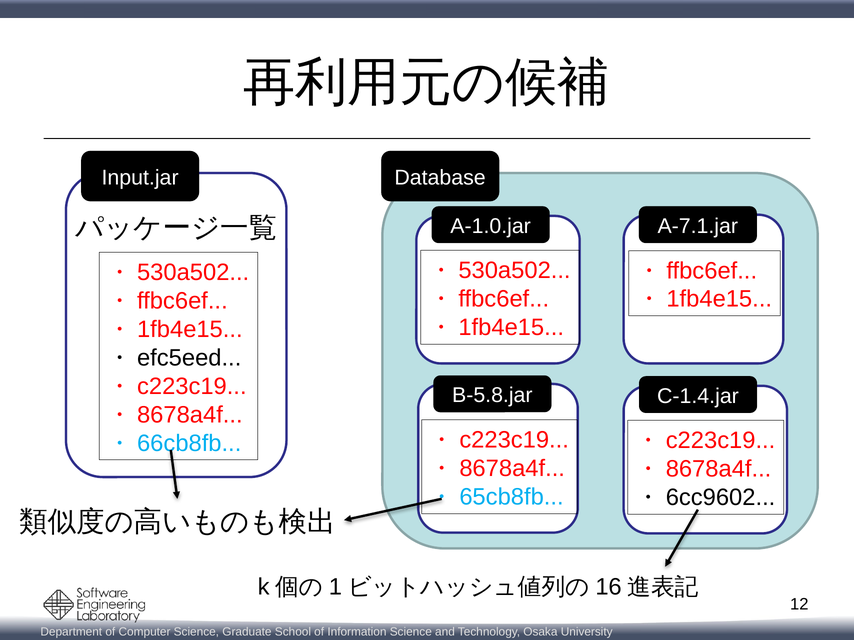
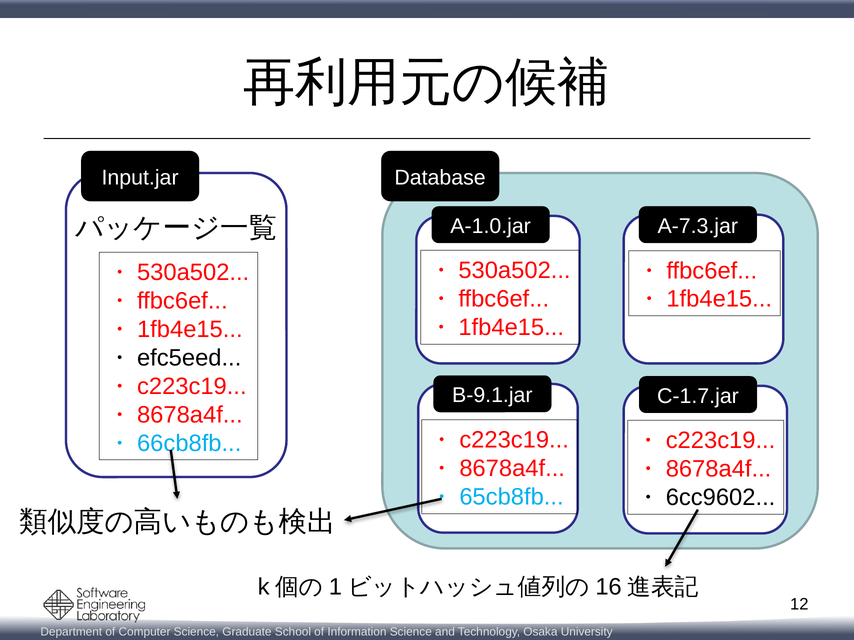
A-7.1.jar: A-7.1.jar -> A-7.3.jar
B-5.8.jar: B-5.8.jar -> B-9.1.jar
C-1.4.jar: C-1.4.jar -> C-1.7.jar
